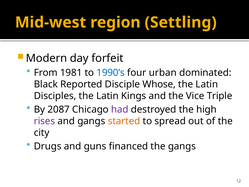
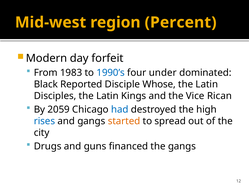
Settling: Settling -> Percent
1981: 1981 -> 1983
urban: urban -> under
Triple: Triple -> Rican
2087: 2087 -> 2059
had colour: purple -> blue
rises colour: purple -> blue
